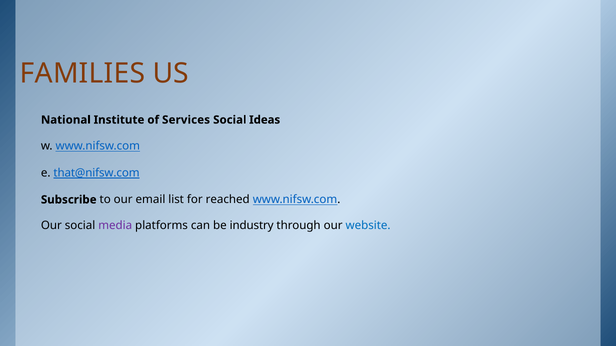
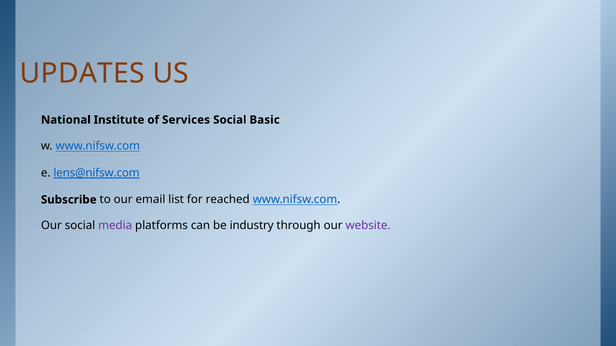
FAMILIES: FAMILIES -> UPDATES
Ideas: Ideas -> Basic
that@nifsw.com: that@nifsw.com -> lens@nifsw.com
website colour: blue -> purple
